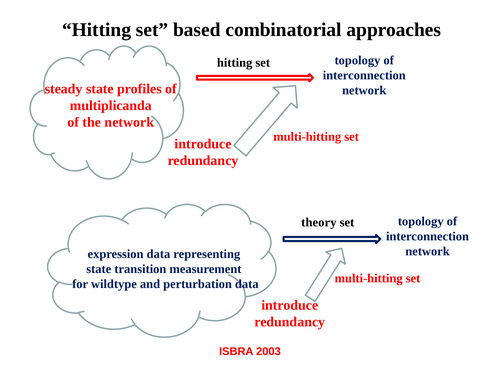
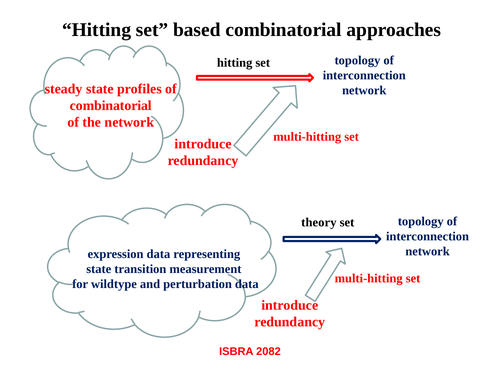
multiplicanda at (111, 106): multiplicanda -> combinatorial
2003: 2003 -> 2082
